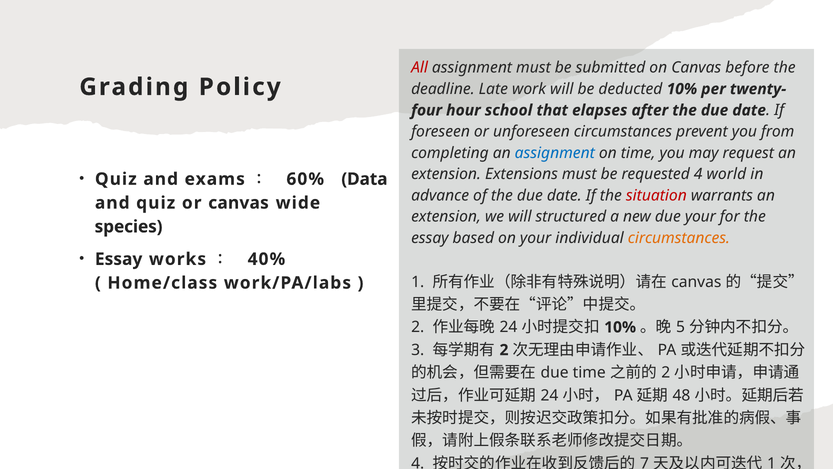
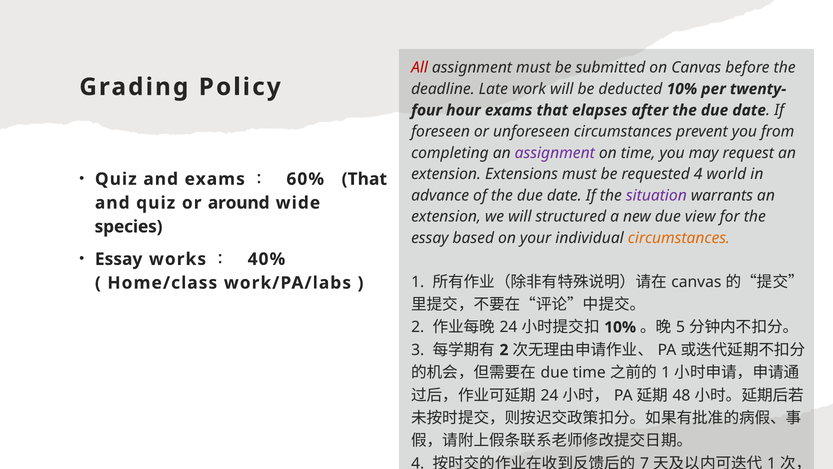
hour school: school -> exams
assignment at (555, 153) colour: blue -> purple
60% Data: Data -> That
situation colour: red -> purple
or canvas: canvas -> around
due your: your -> view
2 at (666, 372): 2 -> 1
